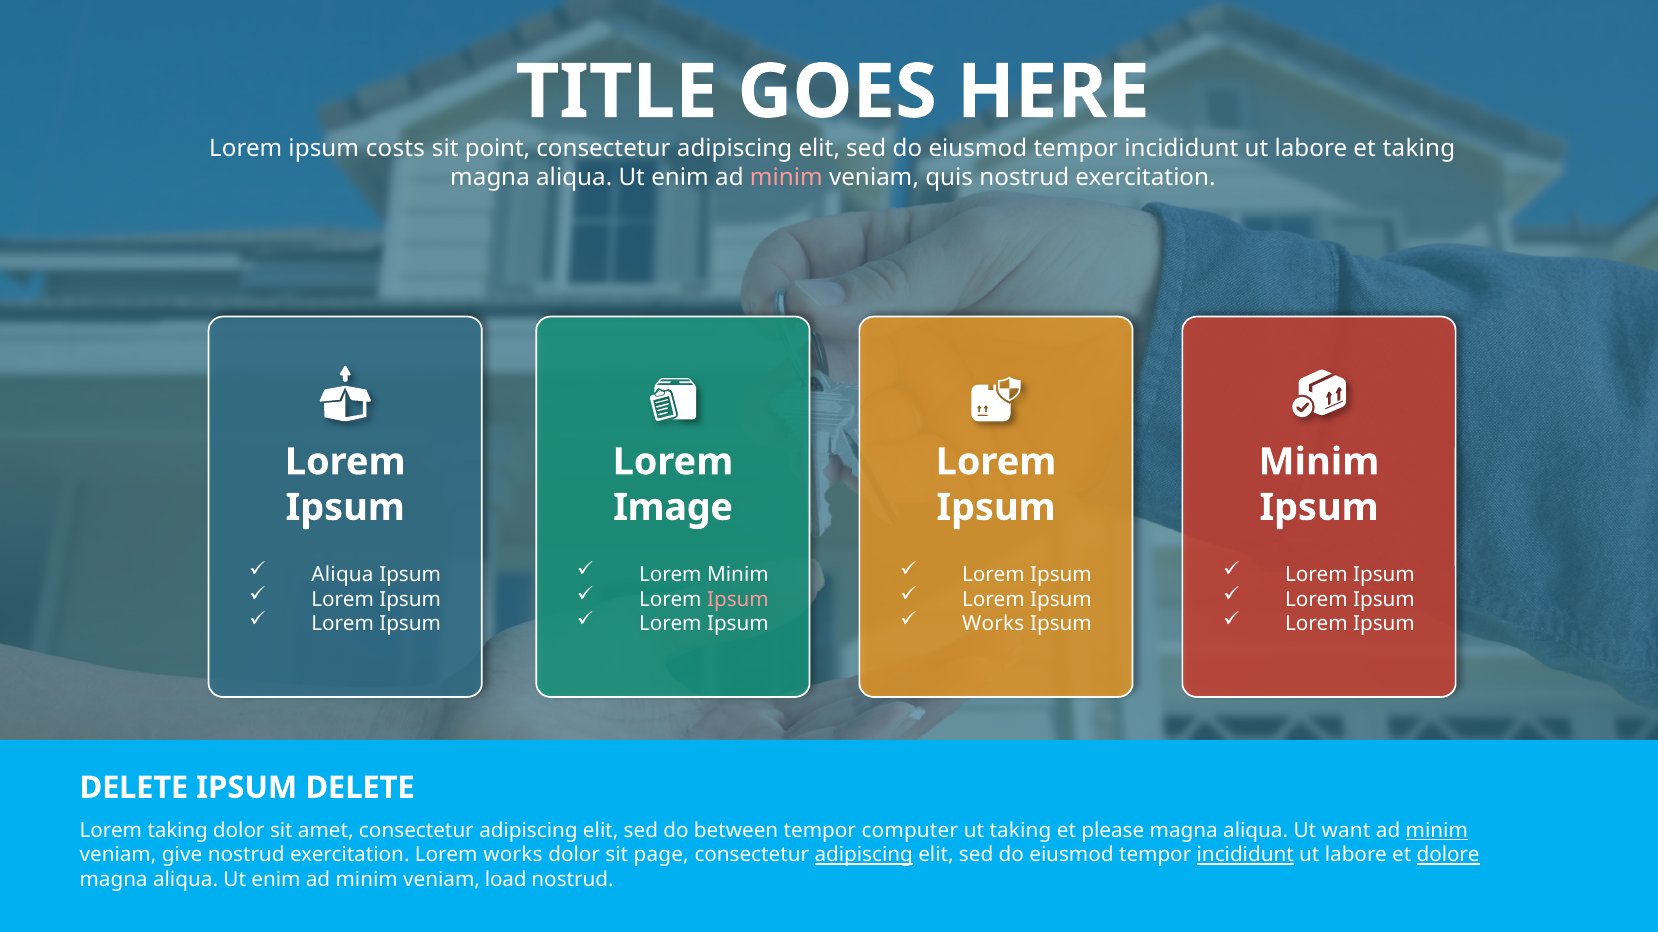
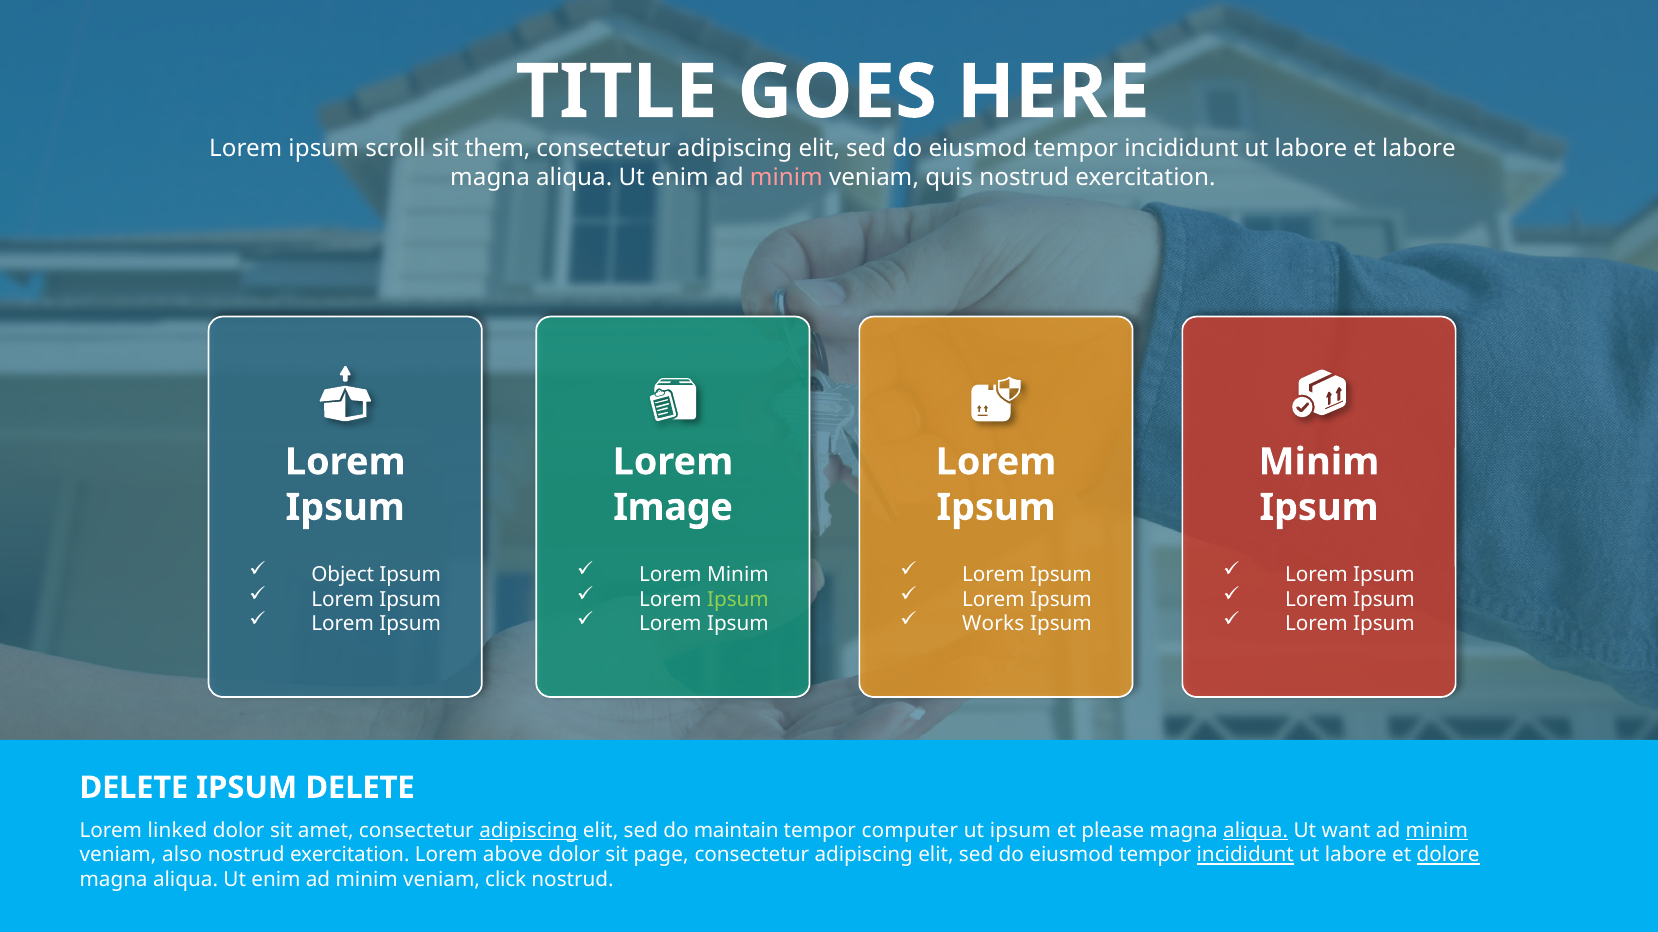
costs: costs -> scroll
point: point -> them
et taking: taking -> labore
Aliqua at (343, 575): Aliqua -> Object
Ipsum at (738, 600) colour: pink -> light green
Lorem taking: taking -> linked
adipiscing at (528, 831) underline: none -> present
between: between -> maintain
ut taking: taking -> ipsum
aliqua at (1256, 831) underline: none -> present
give: give -> also
Lorem works: works -> above
adipiscing at (864, 856) underline: present -> none
load: load -> click
